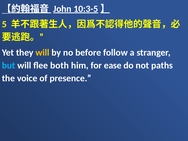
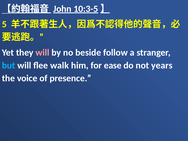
will at (42, 53) colour: yellow -> pink
before: before -> beside
both: both -> walk
paths: paths -> years
